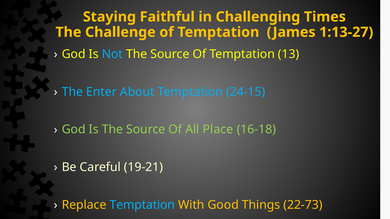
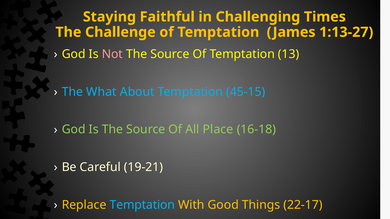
Not colour: light blue -> pink
Enter: Enter -> What
24-15: 24-15 -> 45-15
22-73: 22-73 -> 22-17
